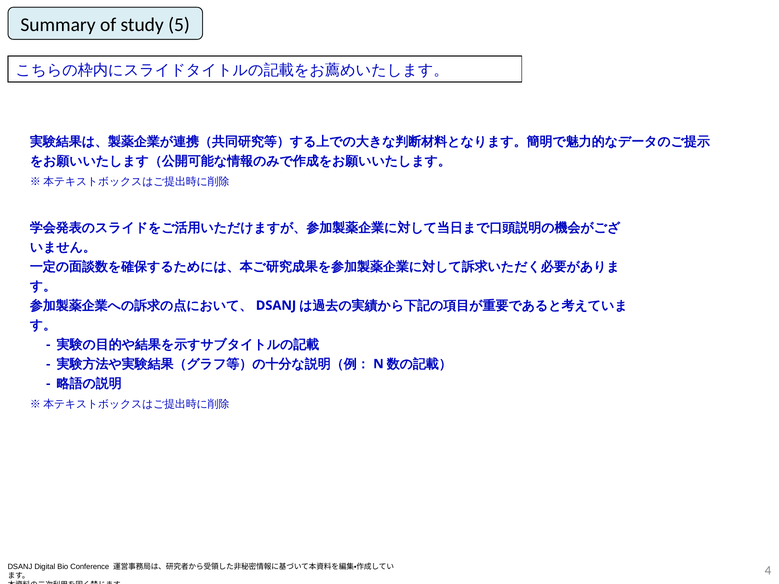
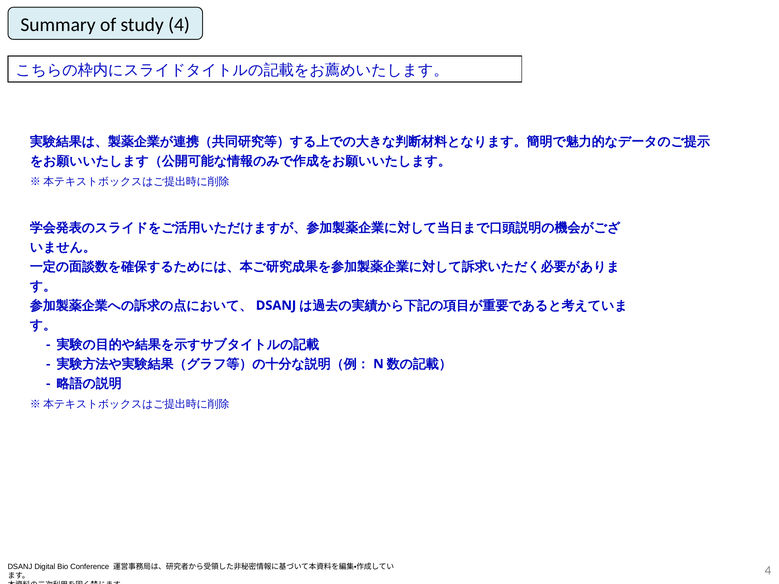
study 5: 5 -> 4
